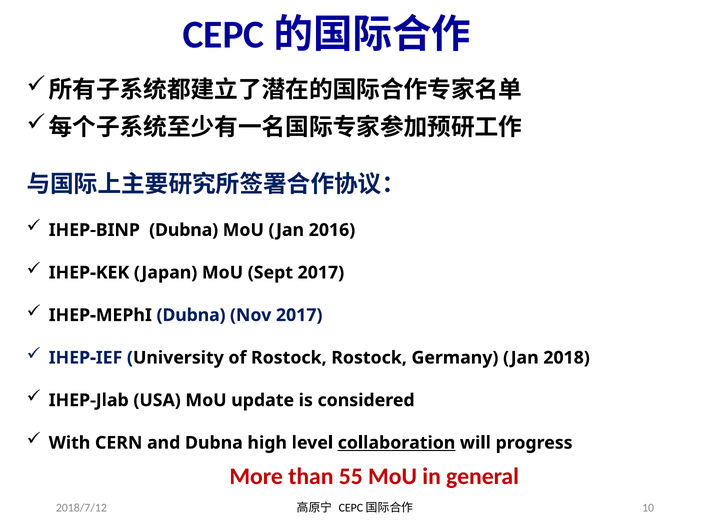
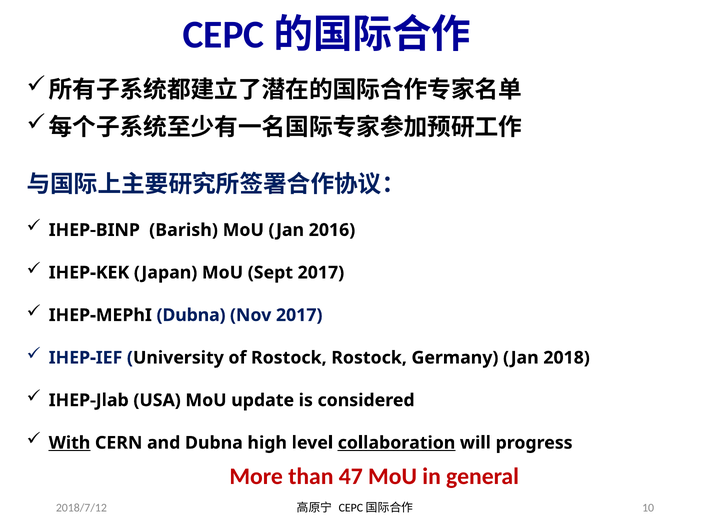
IHEP-BINP Dubna: Dubna -> Barish
With underline: none -> present
55: 55 -> 47
